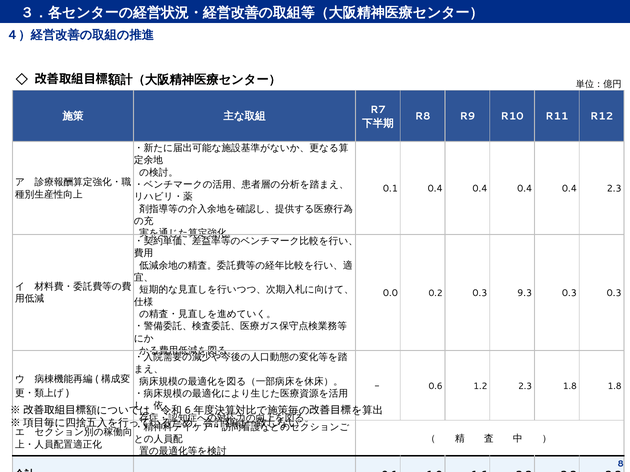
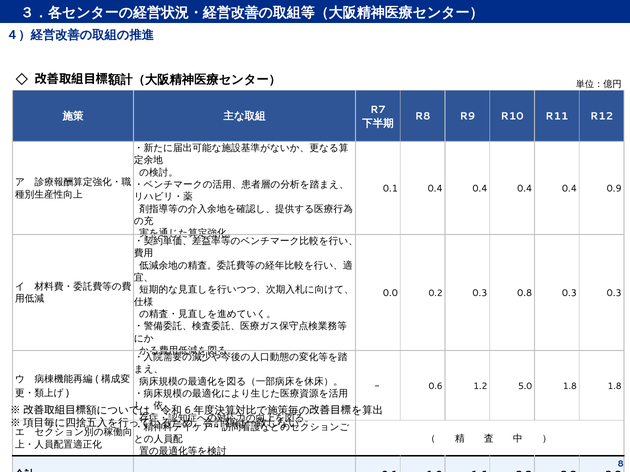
0.4 2.3: 2.3 -> 0.9
9.3: 9.3 -> 0.8
1.2 2.3: 2.3 -> 5.0
